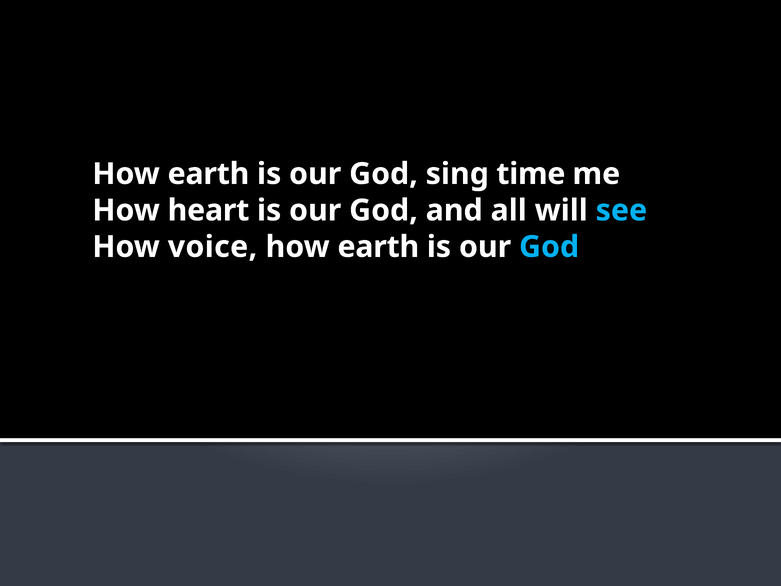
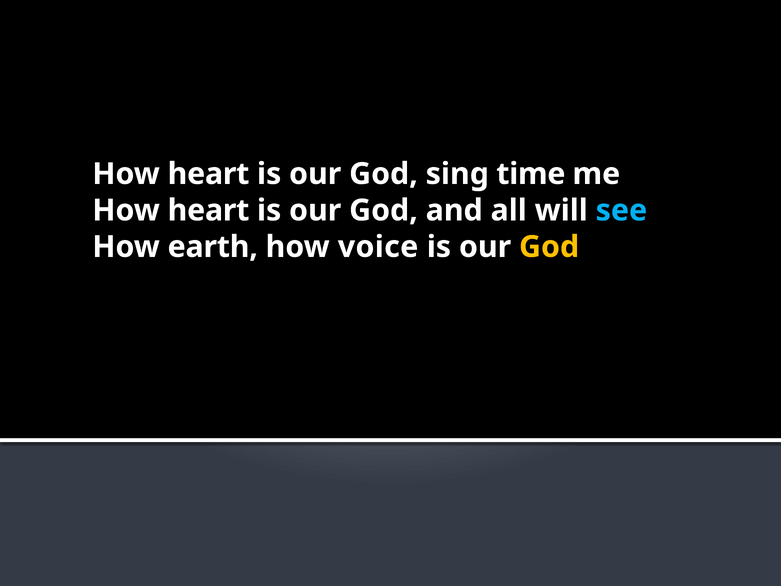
earth at (208, 174): earth -> heart
voice: voice -> earth
earth at (378, 247): earth -> voice
God at (549, 247) colour: light blue -> yellow
